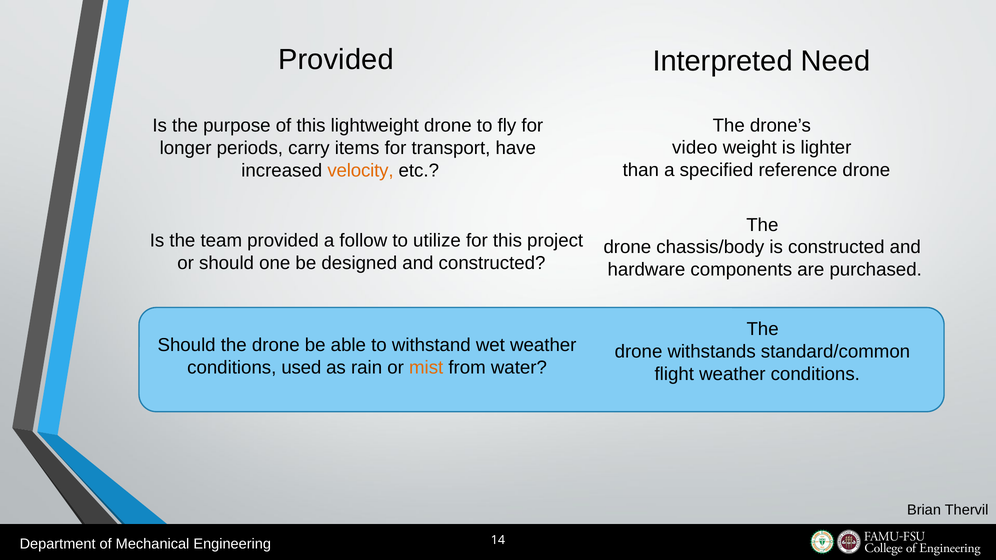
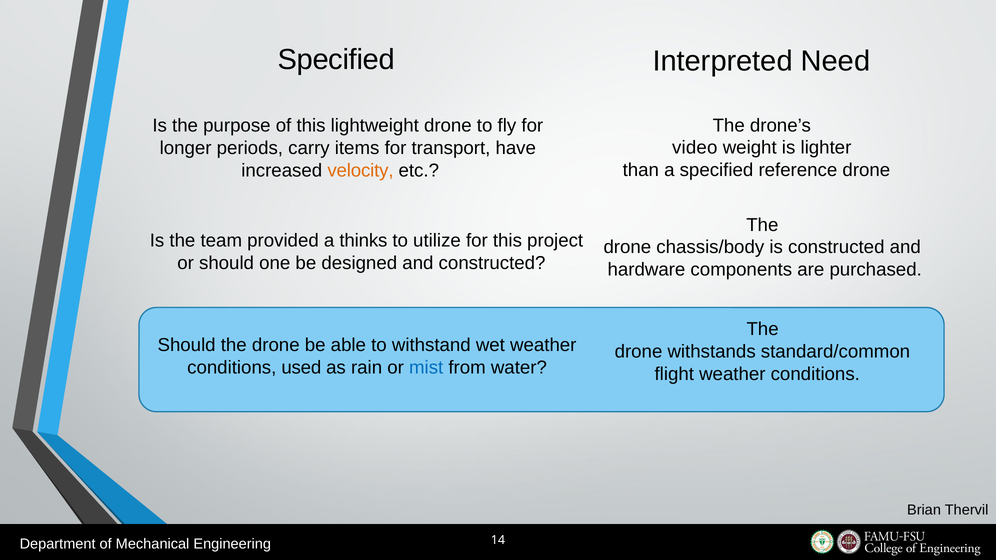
Provided at (336, 59): Provided -> Specified
follow: follow -> thinks
mist colour: orange -> blue
